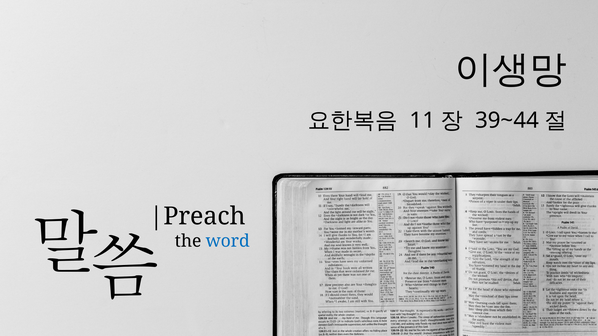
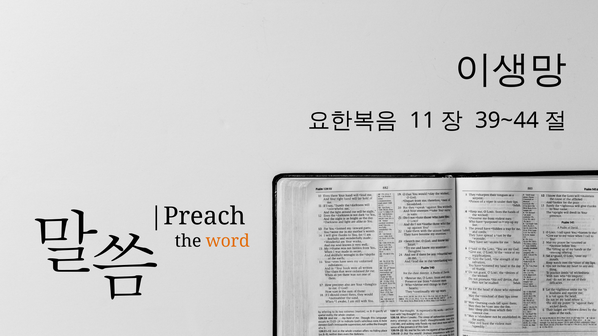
word colour: blue -> orange
